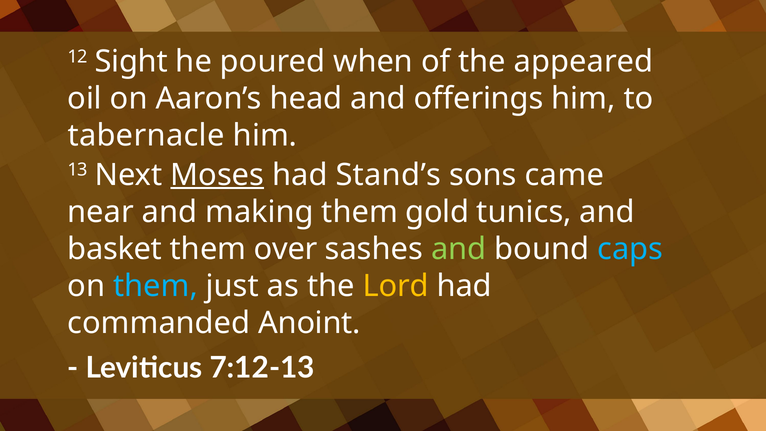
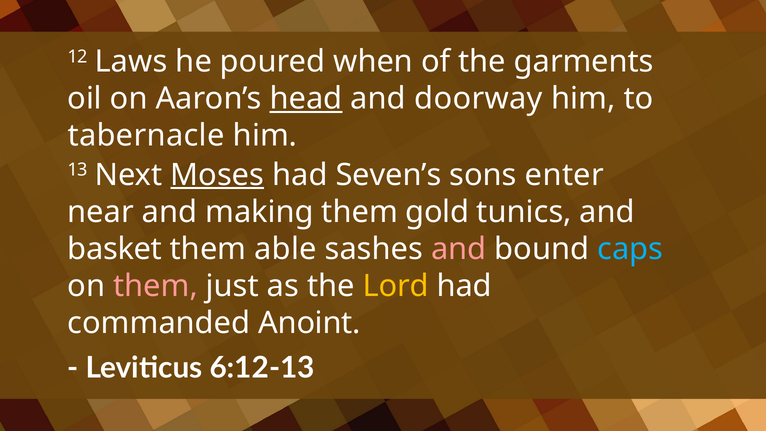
Sight: Sight -> Laws
appeared: appeared -> garments
head underline: none -> present
offerings: offerings -> doorway
Stand’s: Stand’s -> Seven’s
came: came -> enter
over: over -> able
and at (459, 249) colour: light green -> pink
them at (155, 286) colour: light blue -> pink
7:12-13: 7:12-13 -> 6:12-13
